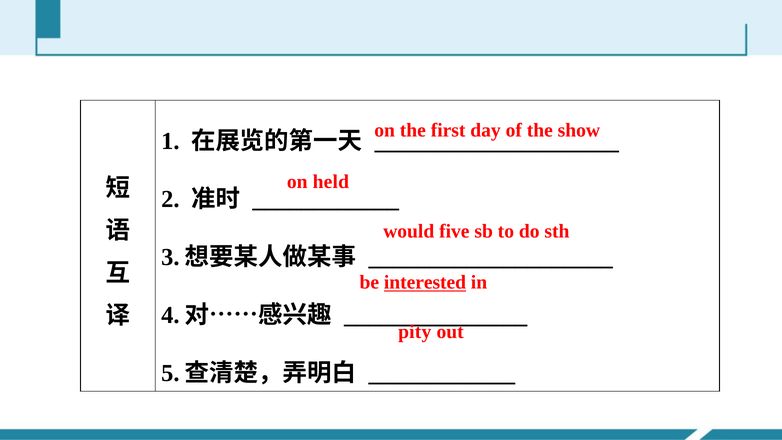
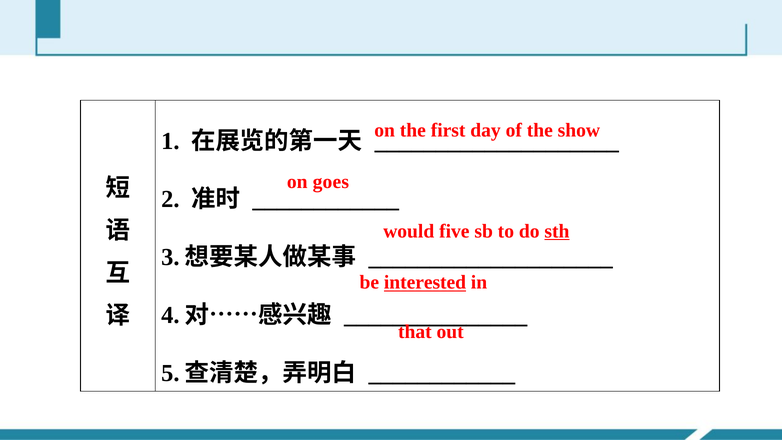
held: held -> goes
sth underline: none -> present
pity: pity -> that
